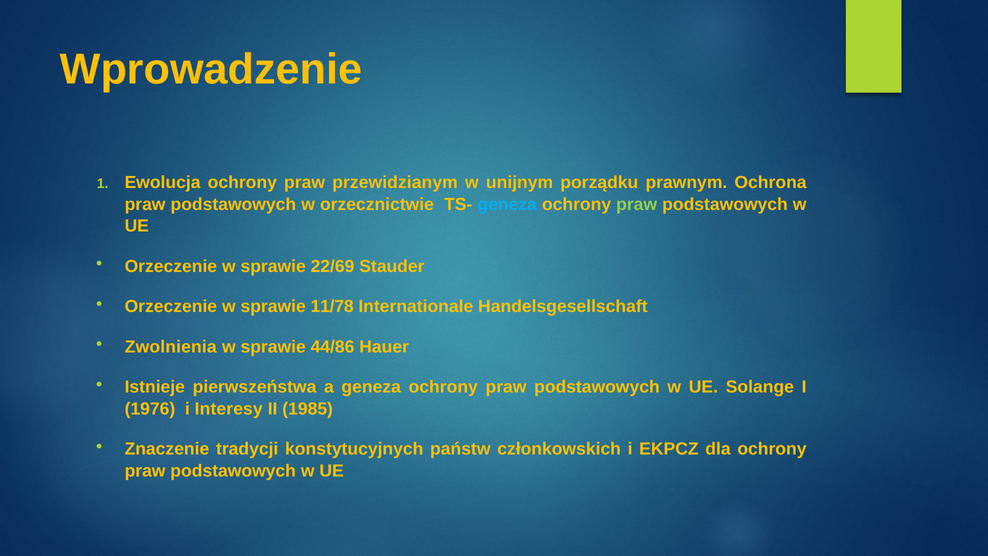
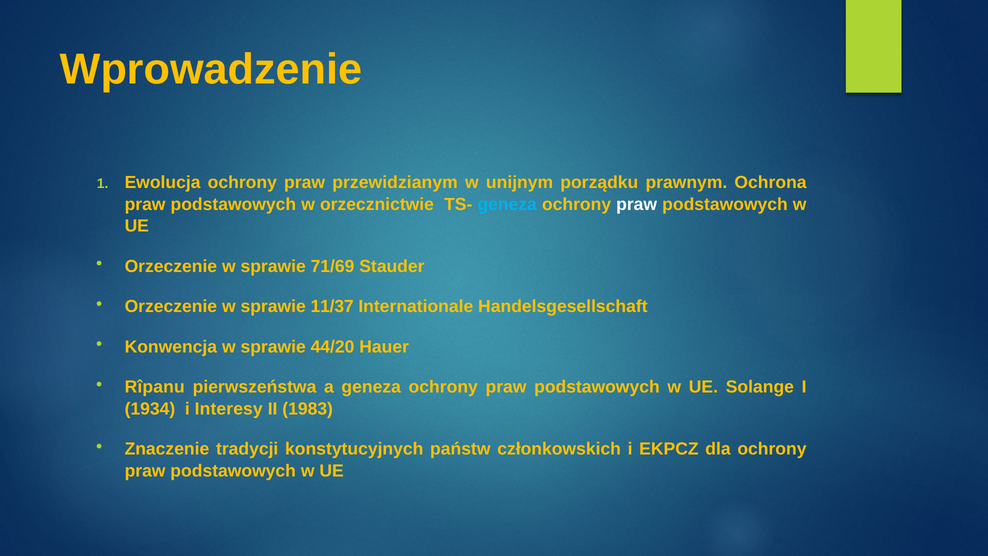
praw at (637, 204) colour: light green -> white
22/69: 22/69 -> 71/69
11/78: 11/78 -> 11/37
Zwolnienia: Zwolnienia -> Konwencja
44/86: 44/86 -> 44/20
Istnieje: Istnieje -> Rîpanu
1976: 1976 -> 1934
1985: 1985 -> 1983
